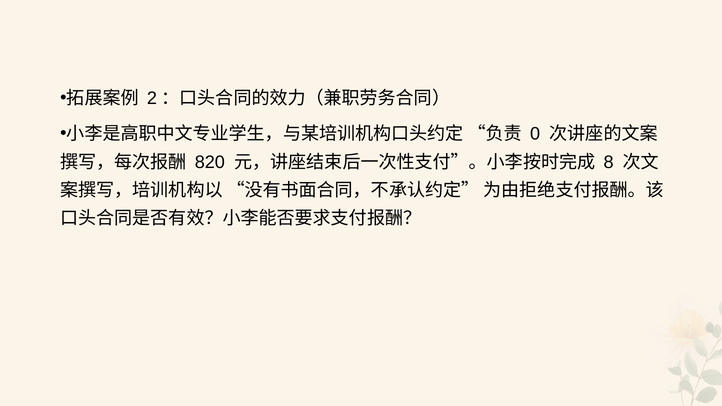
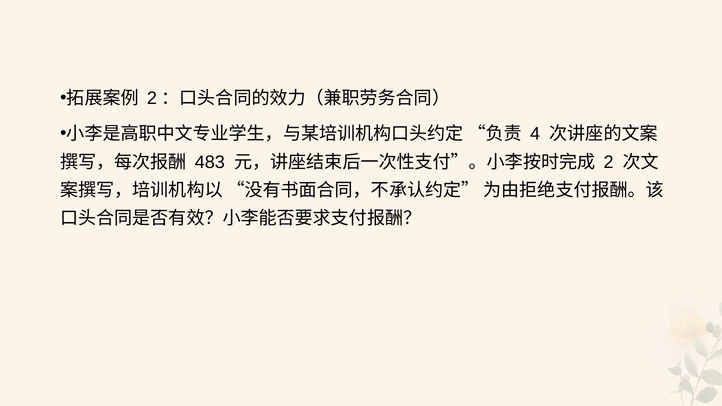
0: 0 -> 4
820: 820 -> 483
8: 8 -> 2
